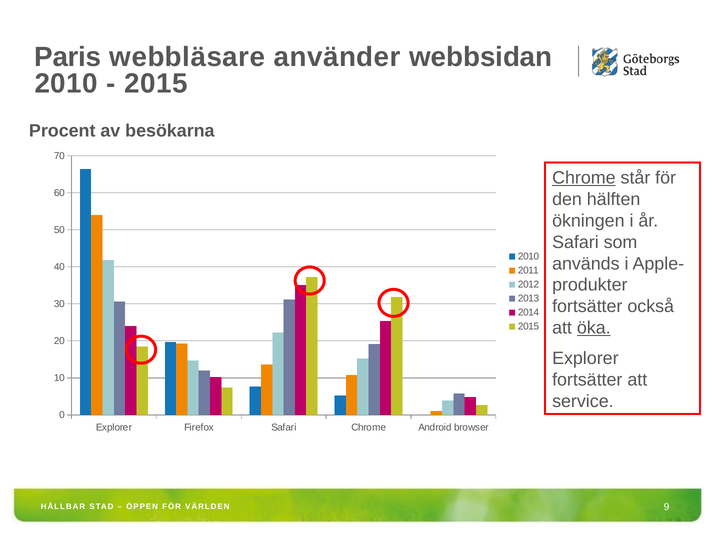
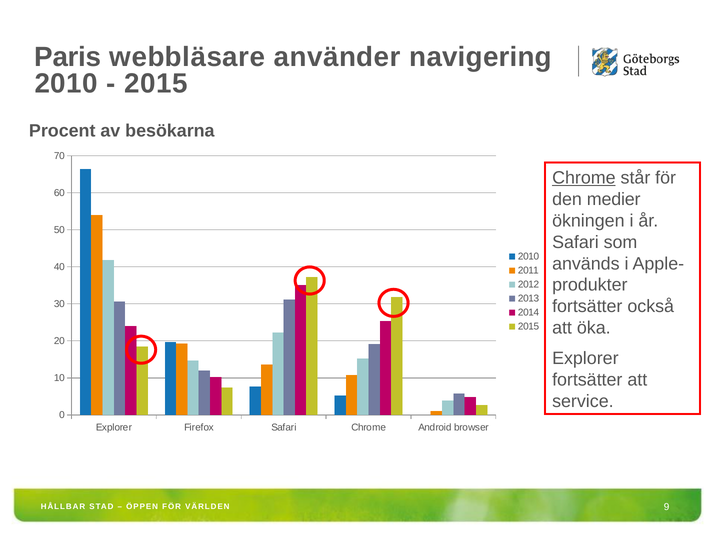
webbsidan: webbsidan -> navigering
hälften: hälften -> medier
öka underline: present -> none
